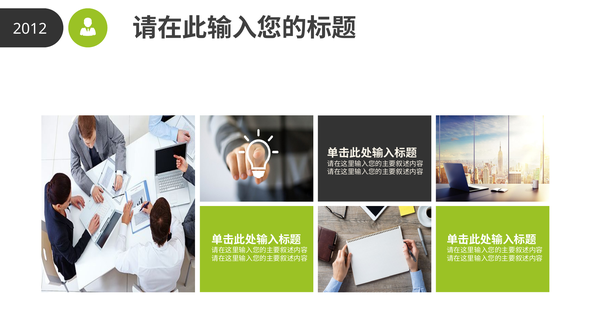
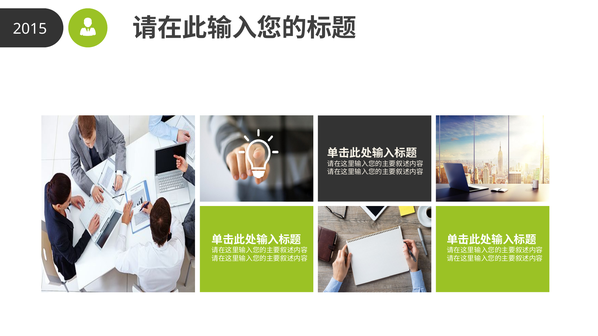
2012: 2012 -> 2015
